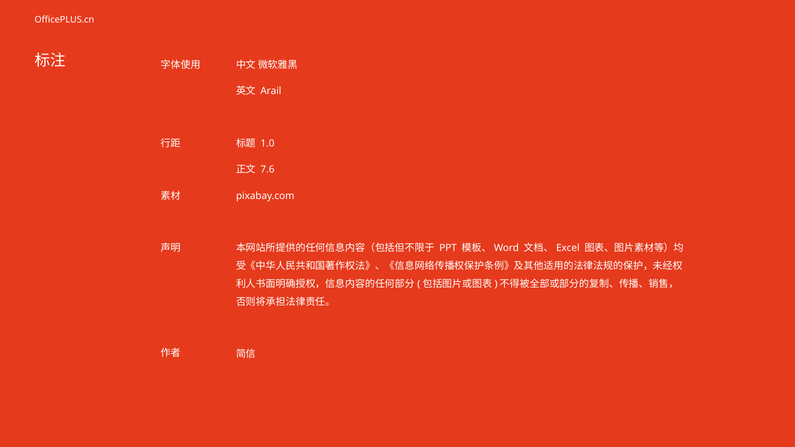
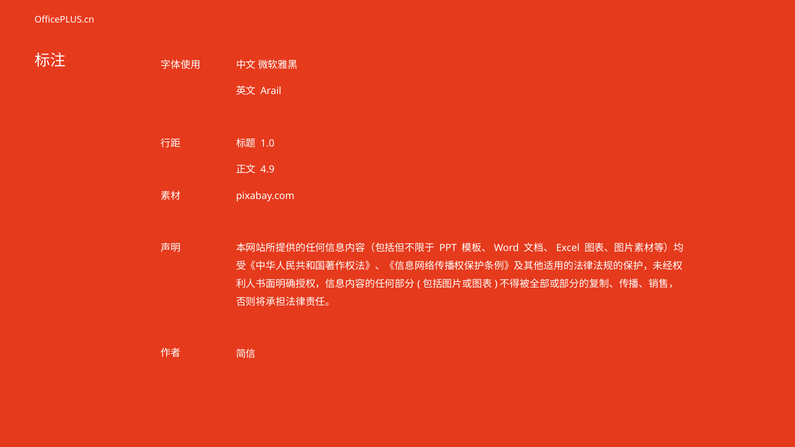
7.6: 7.6 -> 4.9
